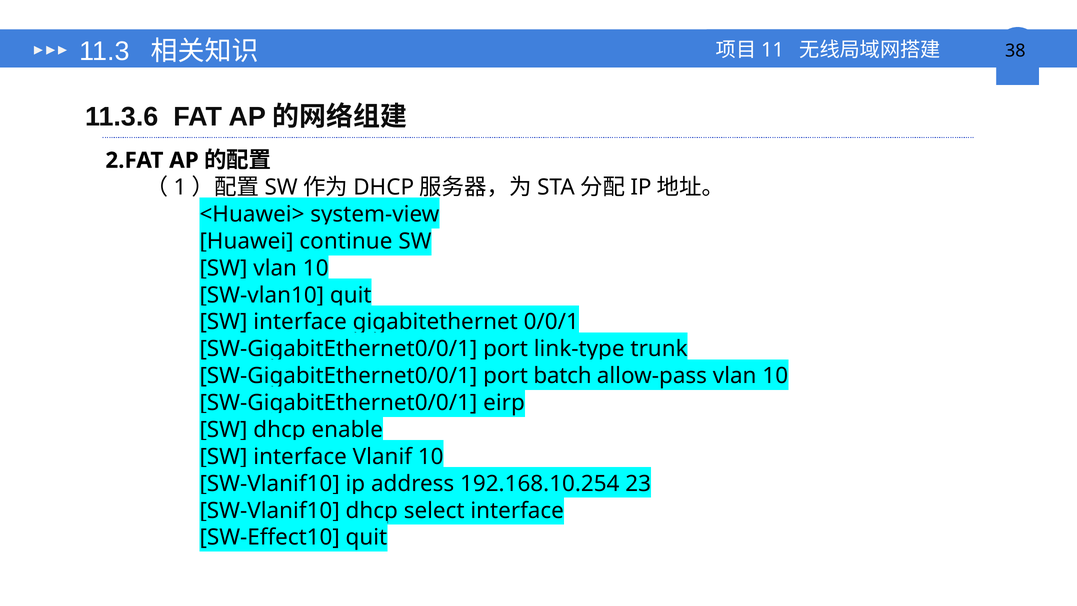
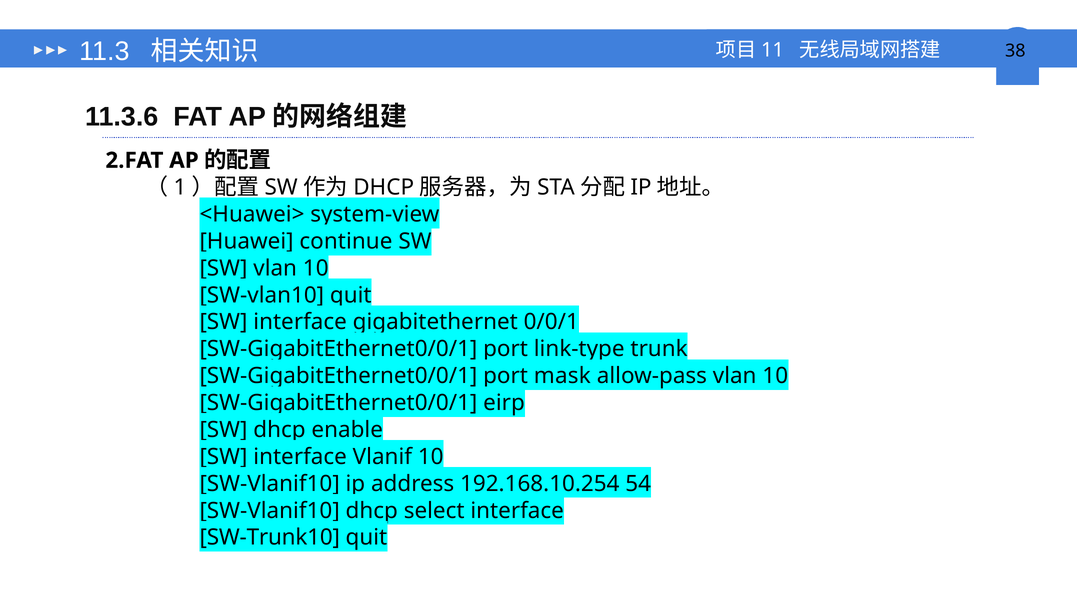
batch: batch -> mask
23: 23 -> 54
SW-Effect10: SW-Effect10 -> SW-Trunk10
